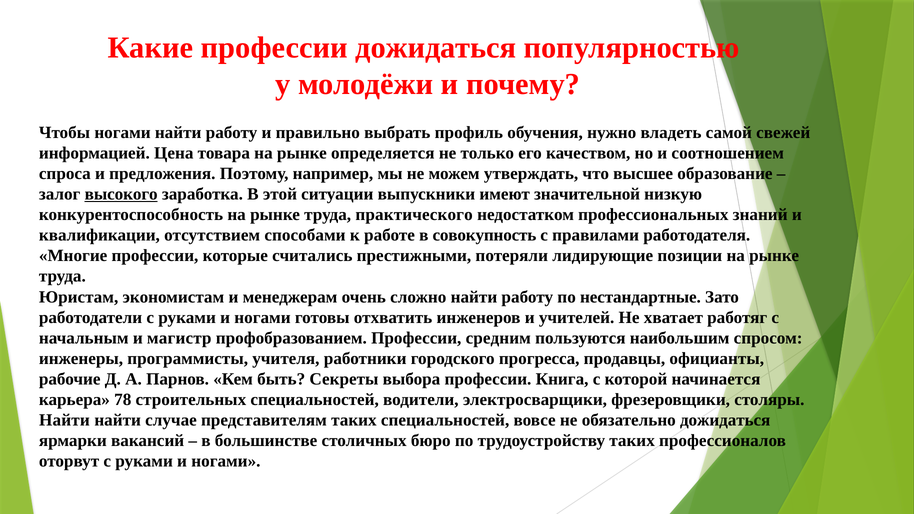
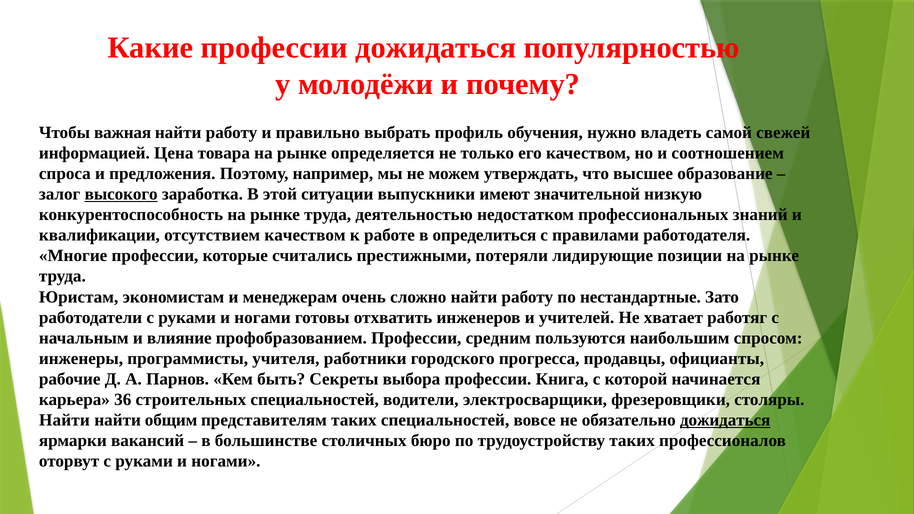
Чтобы ногами: ногами -> важная
практического: практического -> деятельностью
отсутствием способами: способами -> качеством
совокупность: совокупность -> определиться
магистр: магистр -> влияние
78: 78 -> 36
случае: случае -> общим
дожидаться at (725, 420) underline: none -> present
